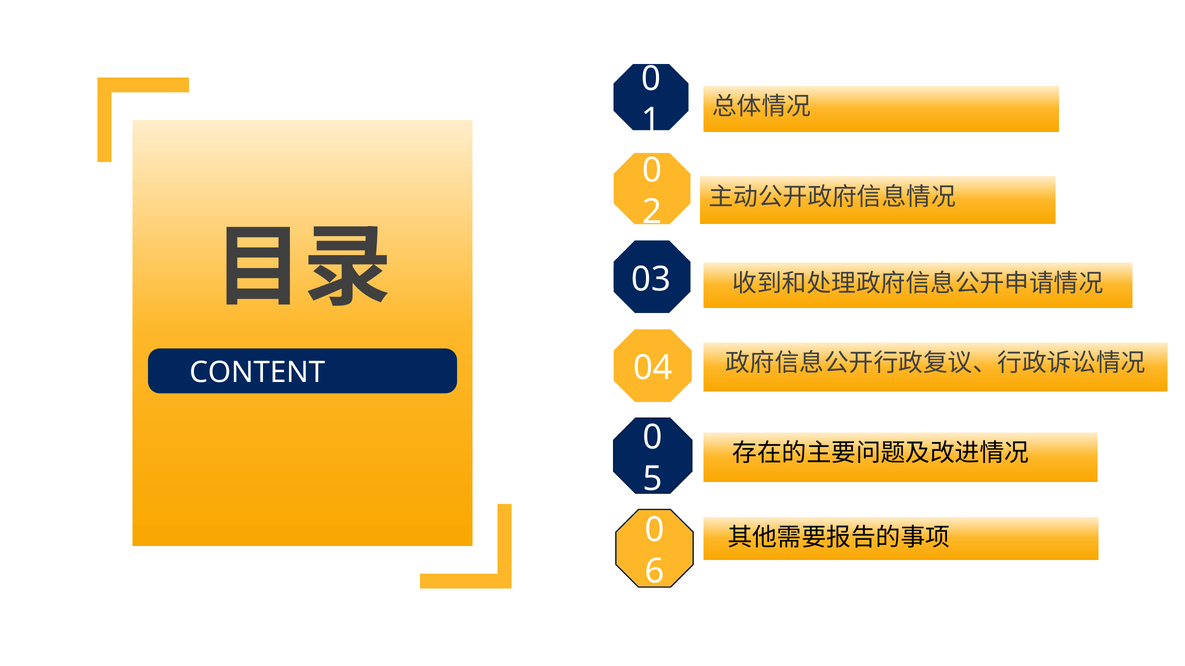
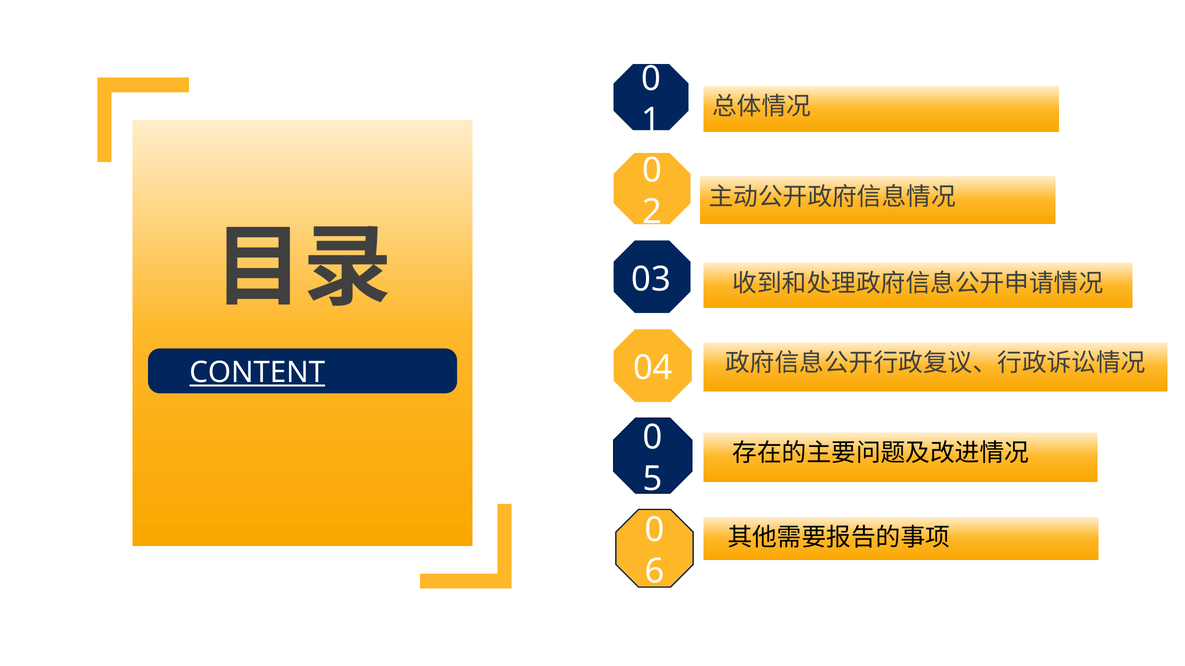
CONTENT underline: none -> present
